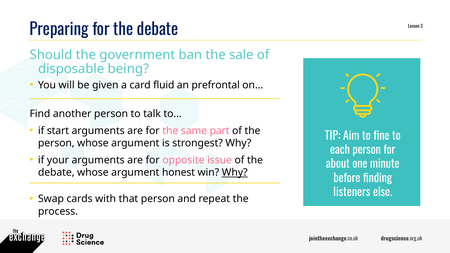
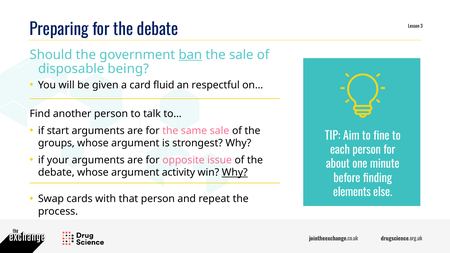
ban underline: none -> present
prefrontal: prefrontal -> respectful
same part: part -> sale
person at (56, 143): person -> groups
honest: honest -> activity
listeners: listeners -> elements
